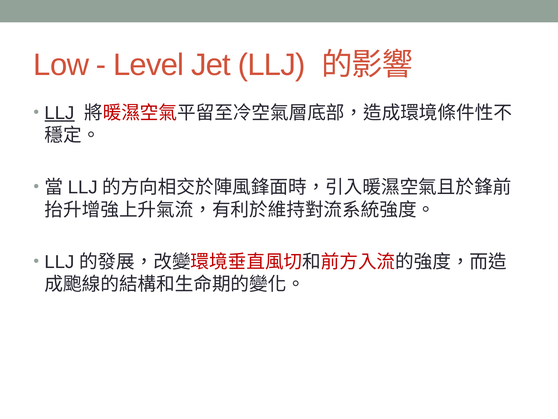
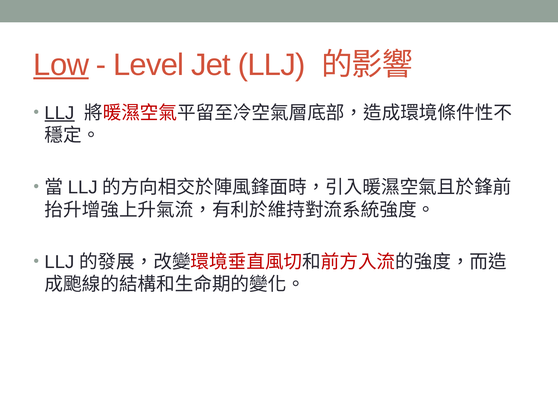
Low underline: none -> present
